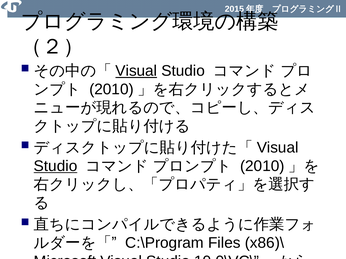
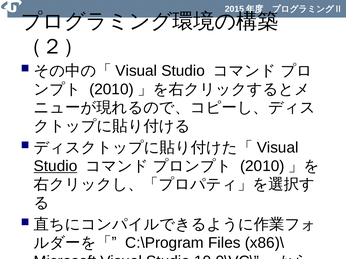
Visual at (136, 71) underline: present -> none
